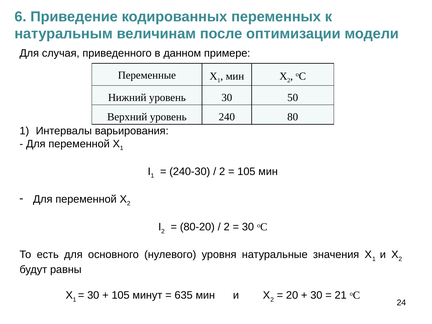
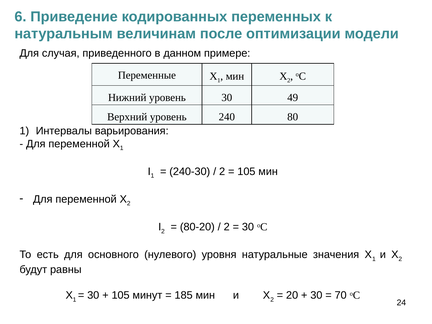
50: 50 -> 49
635: 635 -> 185
21: 21 -> 70
